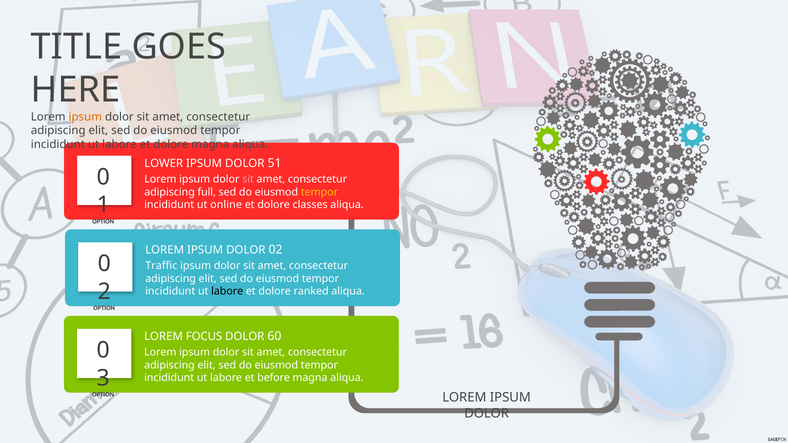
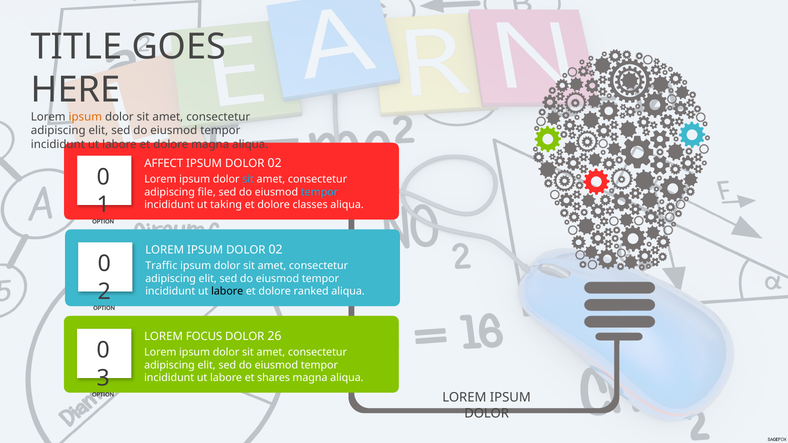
LOWER: LOWER -> AFFECT
51 at (275, 163): 51 -> 02
sit at (248, 179) colour: pink -> light blue
full: full -> file
tempor at (319, 192) colour: yellow -> light blue
online: online -> taking
60: 60 -> 26
before: before -> shares
